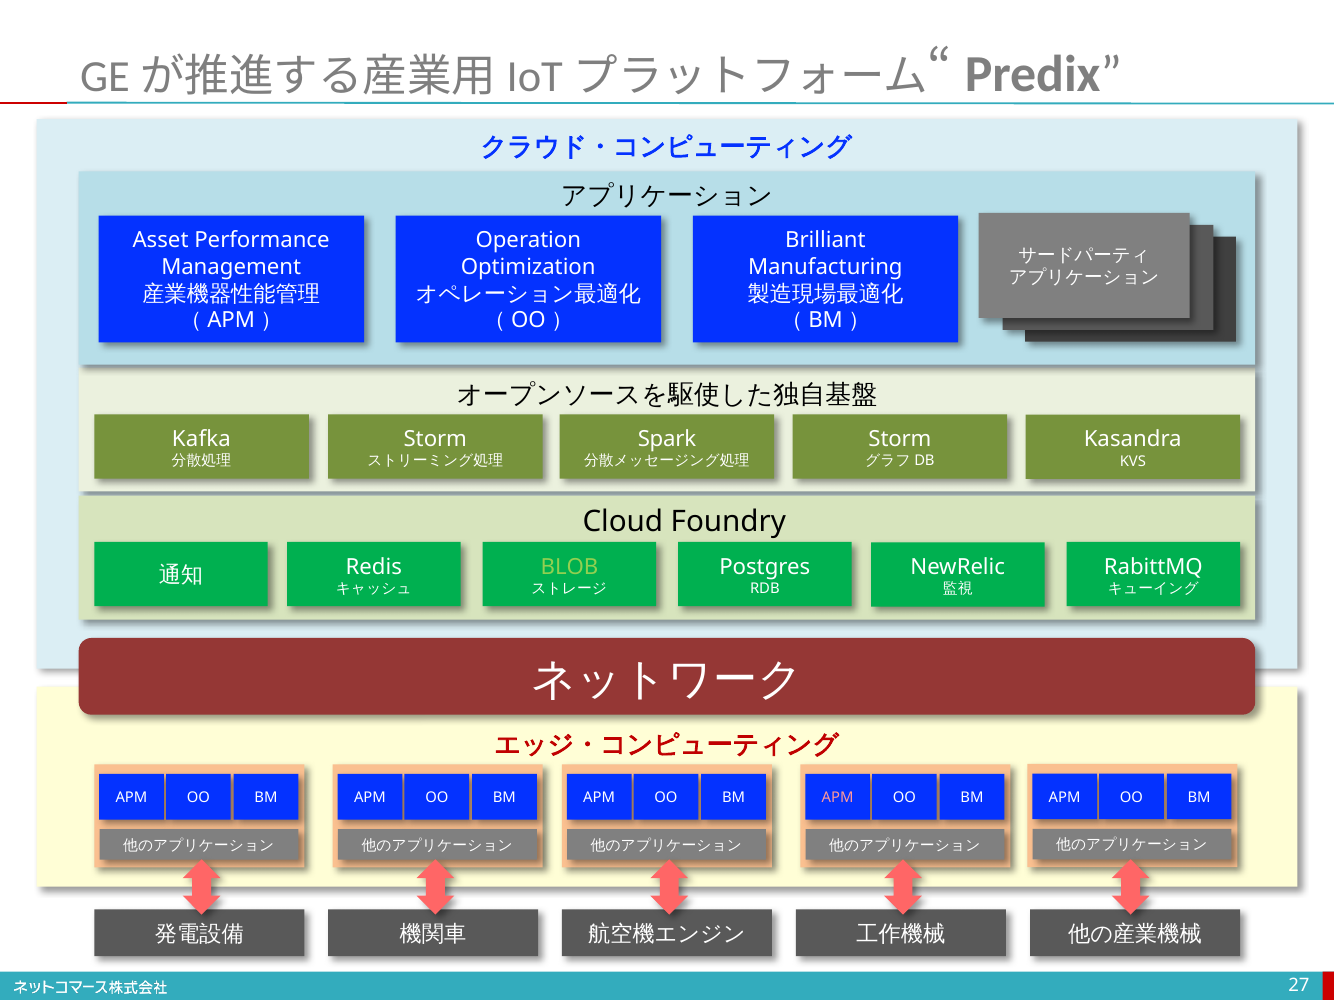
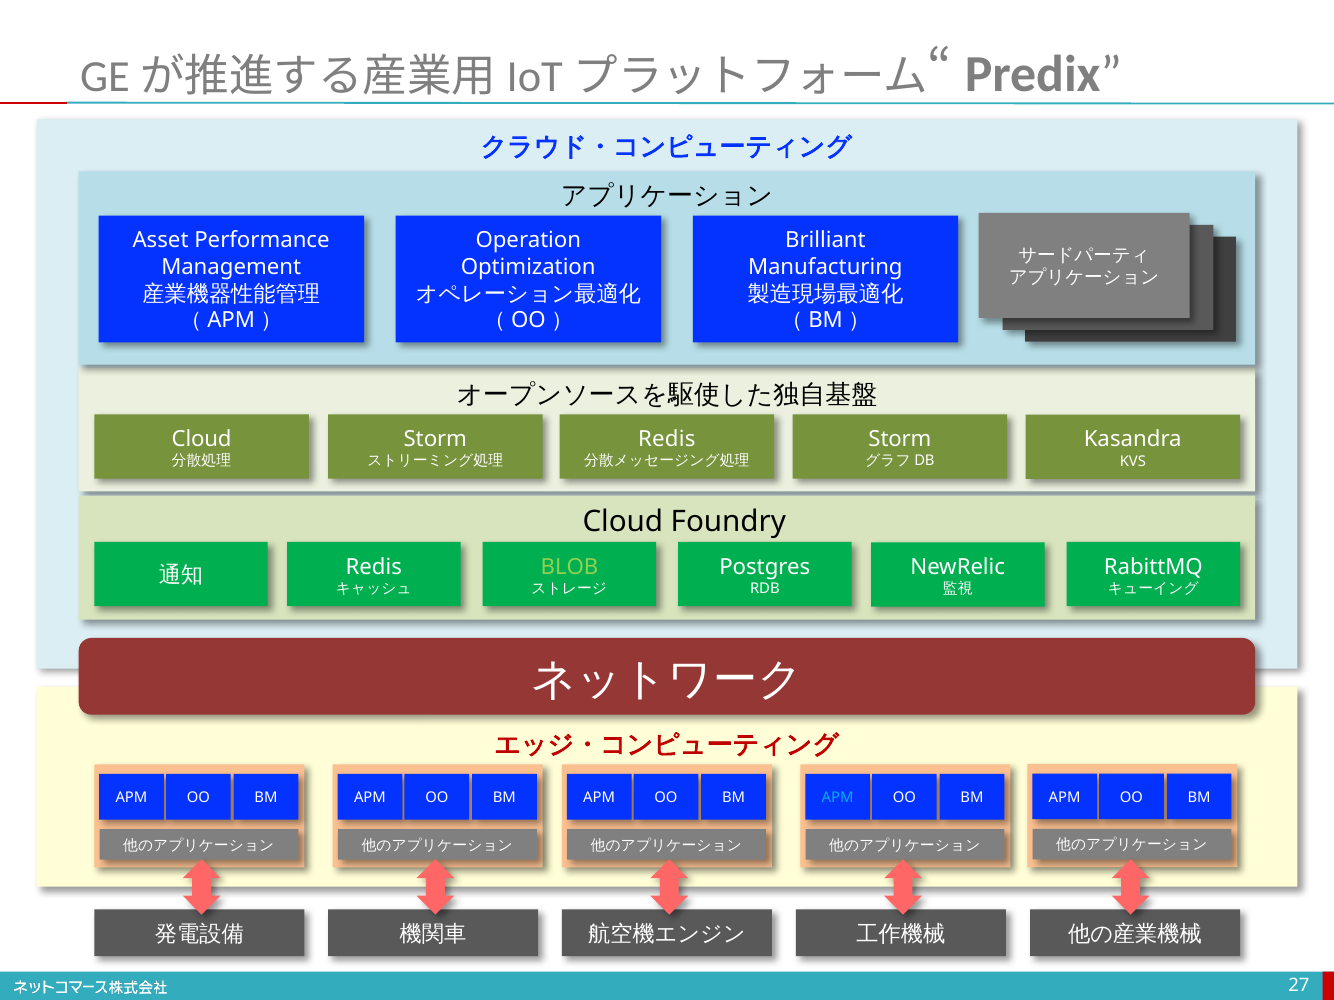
Kafka at (201, 439): Kafka -> Cloud
Spark at (667, 439): Spark -> Redis
APM at (838, 798) colour: pink -> light blue
